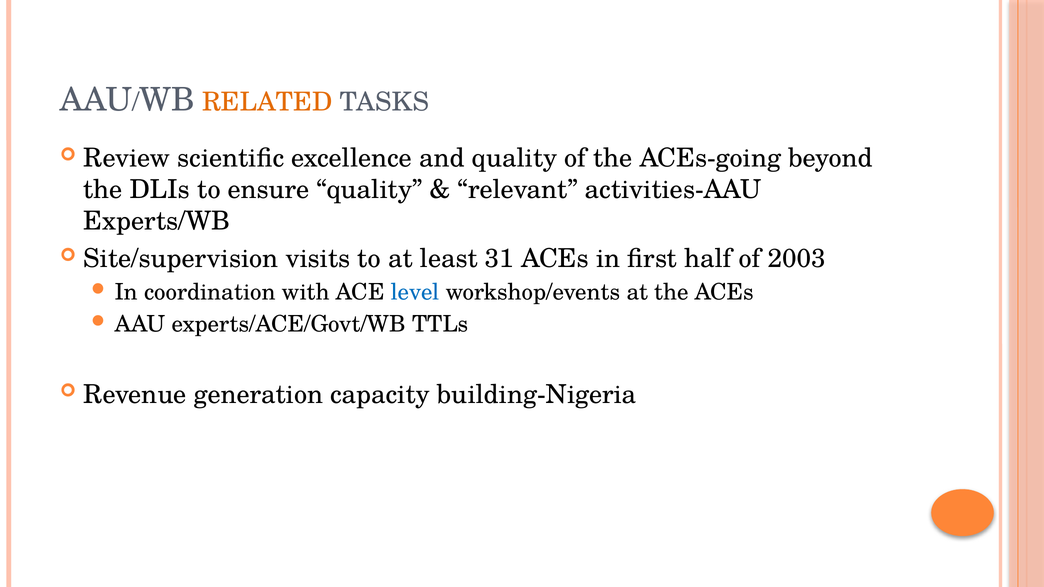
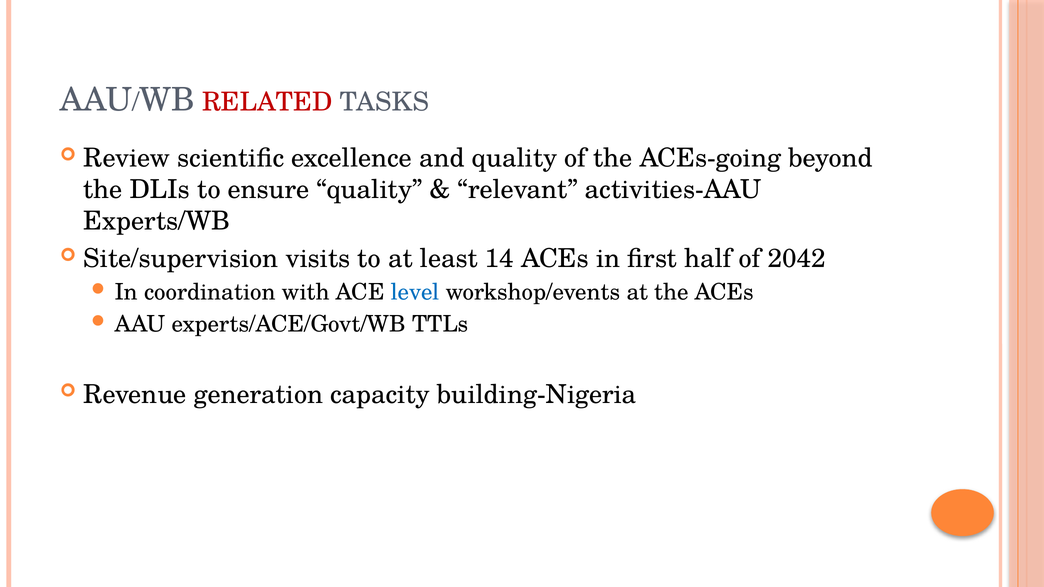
RELATED colour: orange -> red
31: 31 -> 14
2003: 2003 -> 2042
